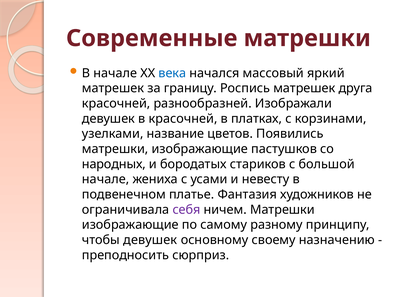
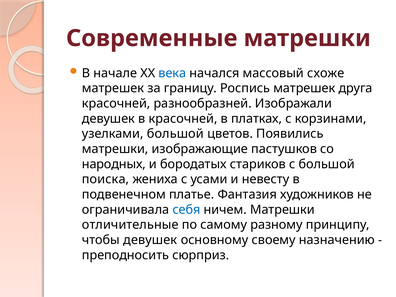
яркий: яркий -> схоже
узелками название: название -> большой
начале at (106, 179): начале -> поиска
себя colour: purple -> blue
изображающие at (130, 225): изображающие -> отличительные
